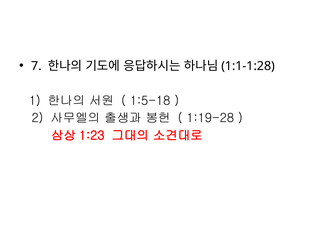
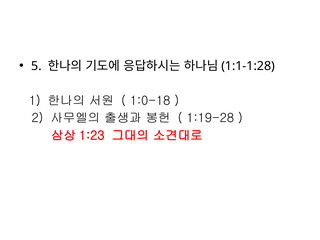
7: 7 -> 5
1:5-18: 1:5-18 -> 1:0-18
